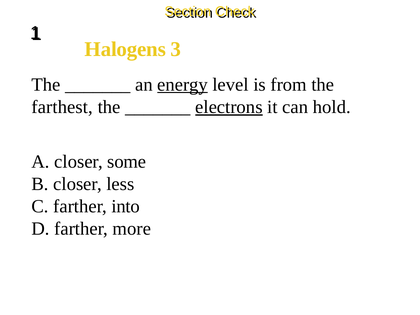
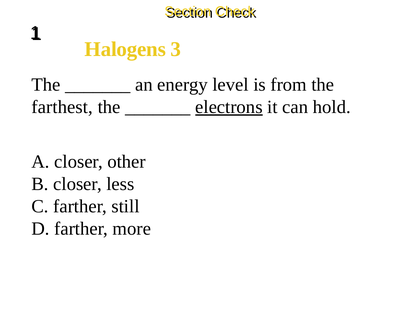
energy underline: present -> none
some: some -> other
into: into -> still
